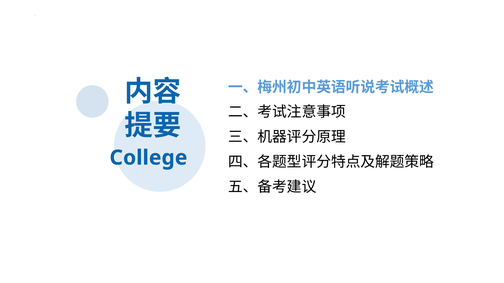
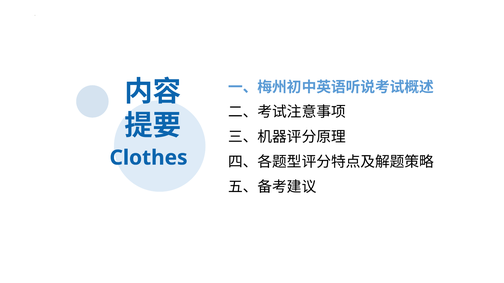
College: College -> Clothes
